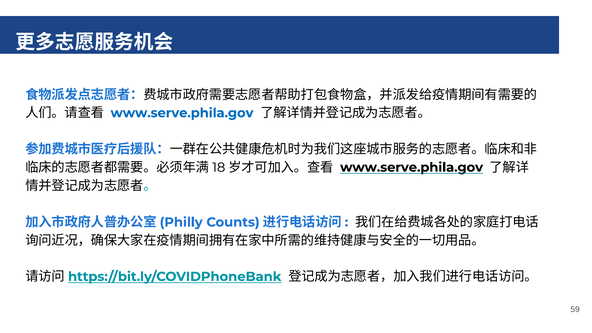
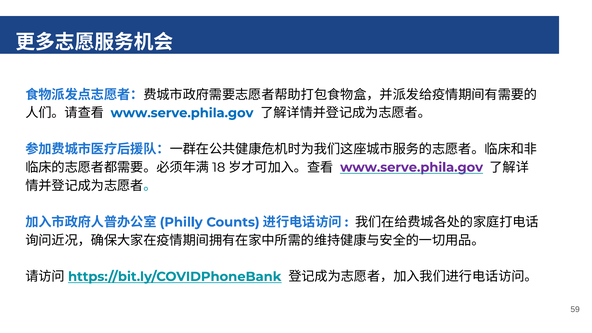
www.serve.phila.gov at (412, 167) colour: black -> purple
